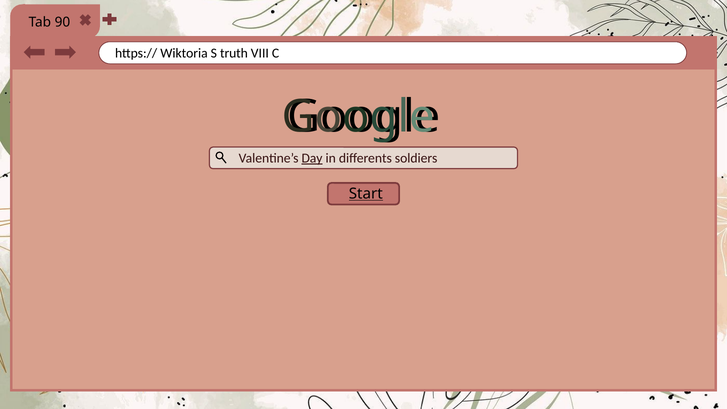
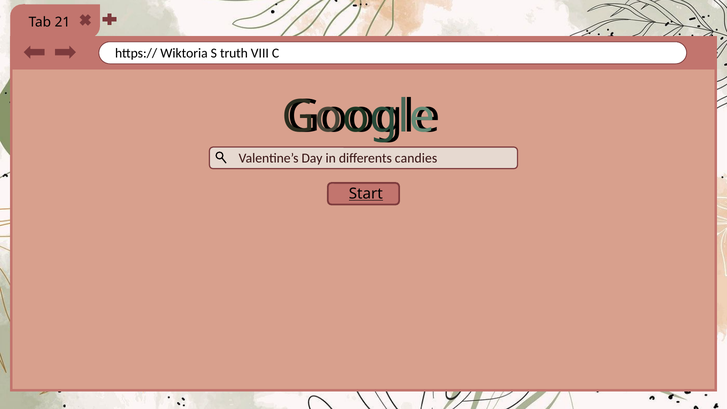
90: 90 -> 21
Day underline: present -> none
soldiers: soldiers -> candies
